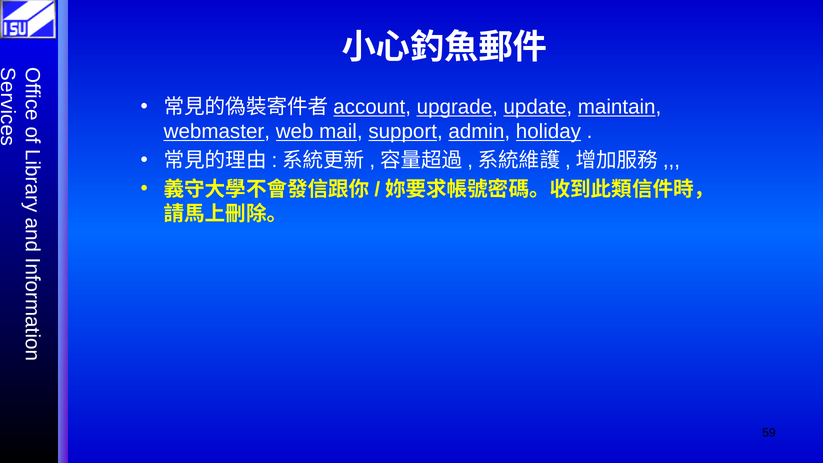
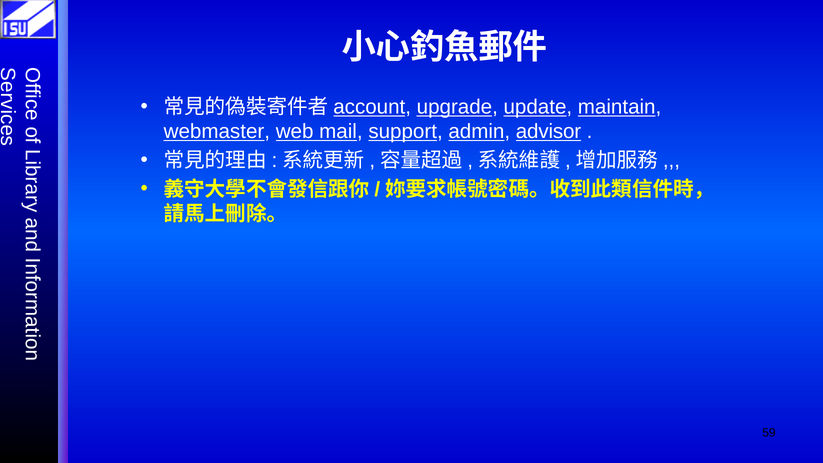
holiday: holiday -> advisor
